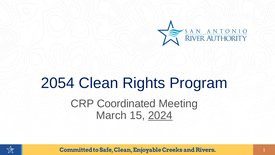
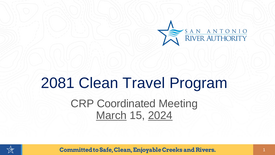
2054: 2054 -> 2081
Rights: Rights -> Travel
March underline: none -> present
